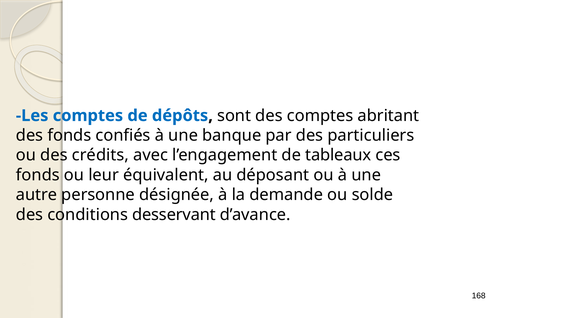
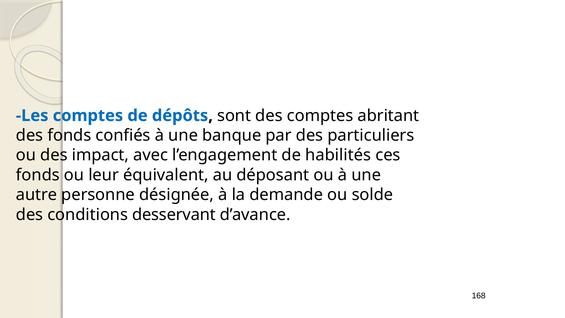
crédits: crédits -> impact
tableaux: tableaux -> habilités
